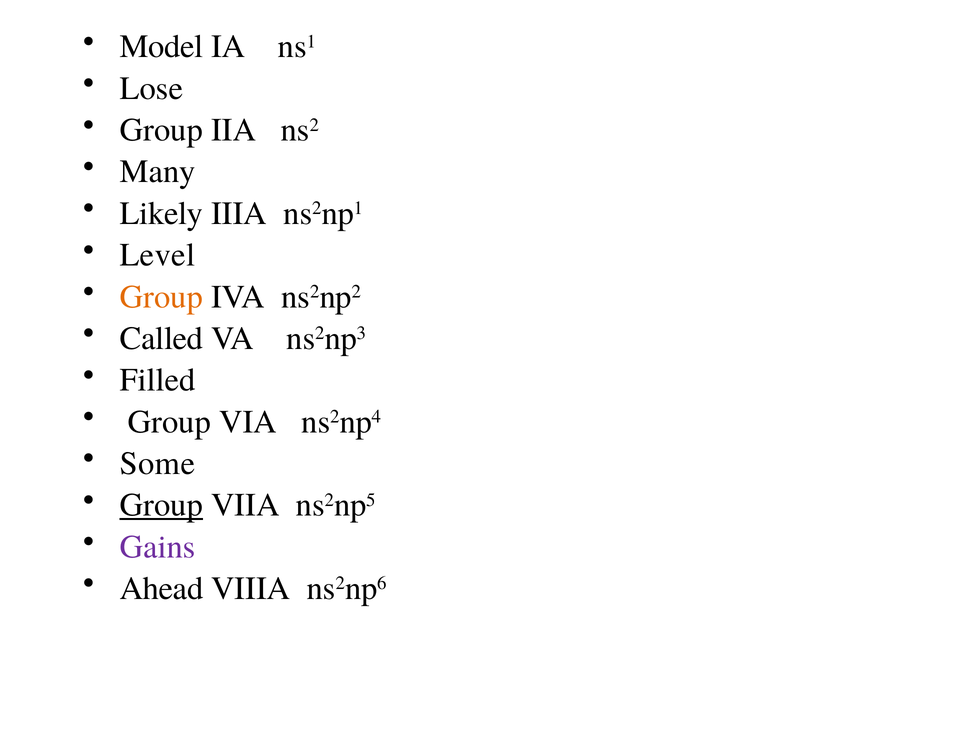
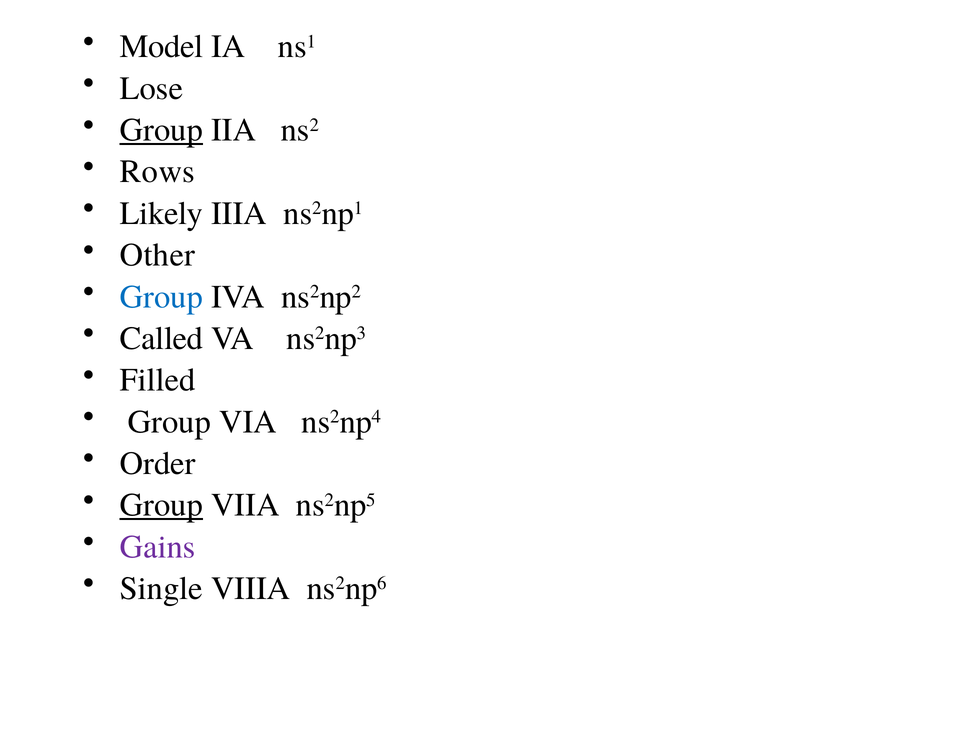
Group at (161, 130) underline: none -> present
Many: Many -> Rows
Level: Level -> Other
Group at (161, 297) colour: orange -> blue
Some: Some -> Order
Ahead: Ahead -> Single
